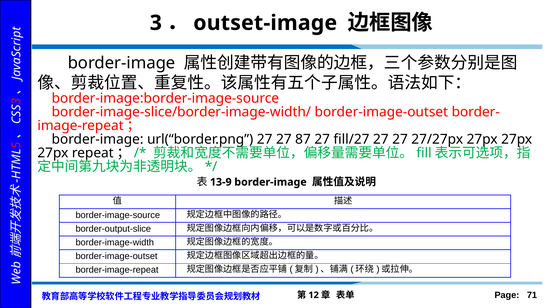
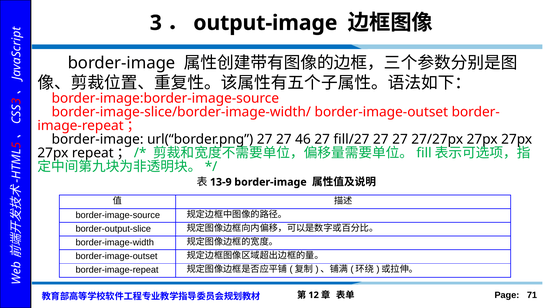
outset-image: outset-image -> output-image
87: 87 -> 46
